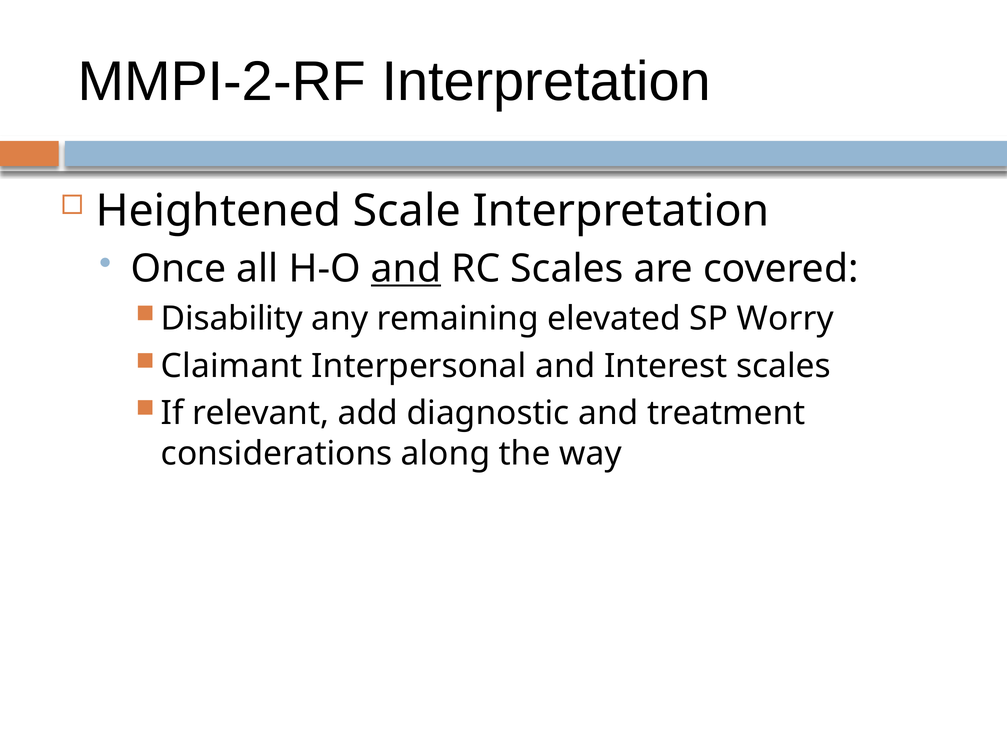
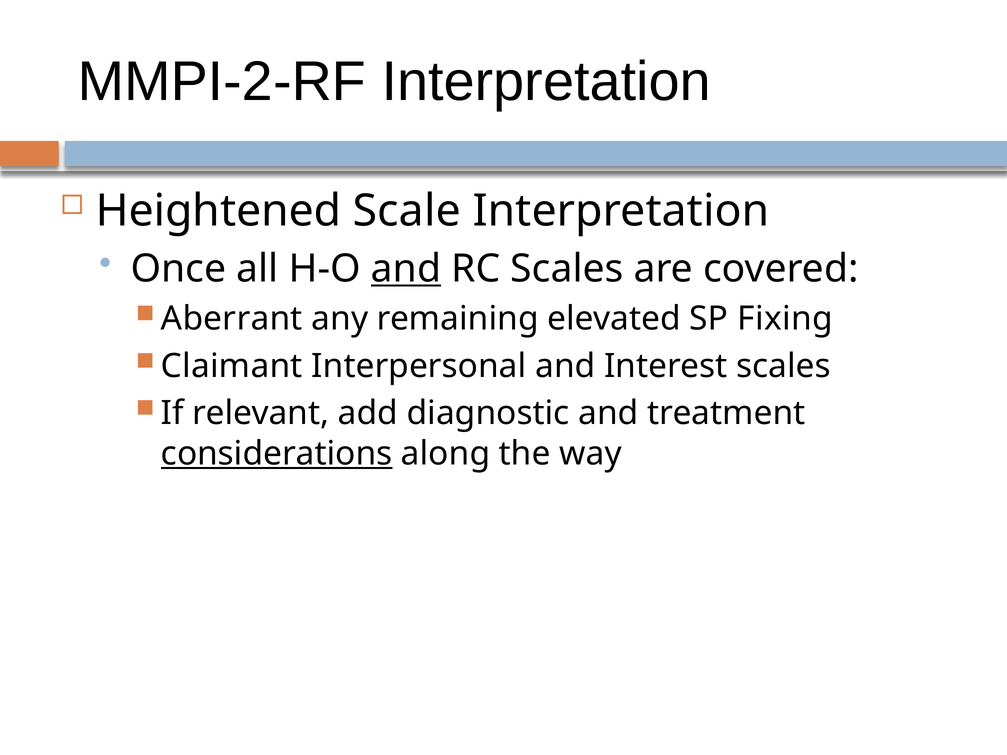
Disability: Disability -> Aberrant
Worry: Worry -> Fixing
considerations underline: none -> present
